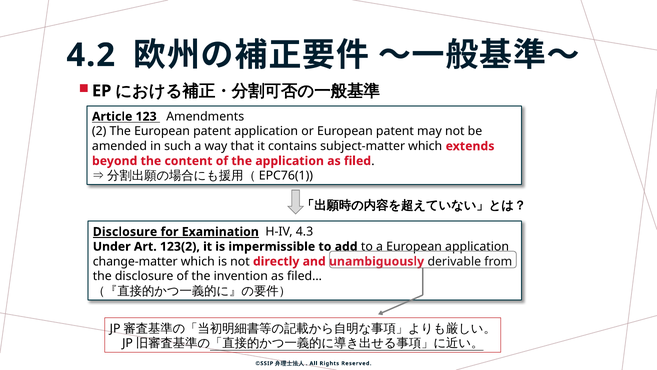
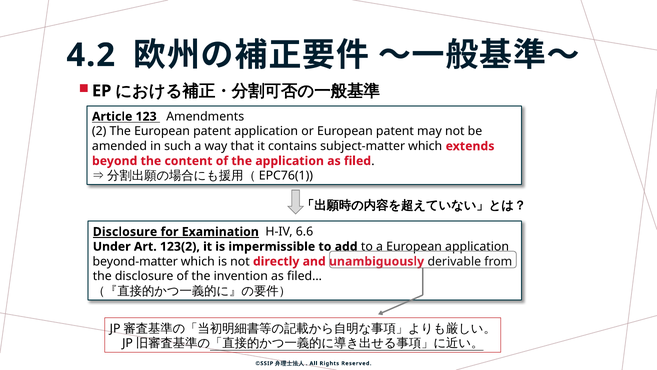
4.3: 4.3 -> 6.6
change-matter: change-matter -> beyond-matter
